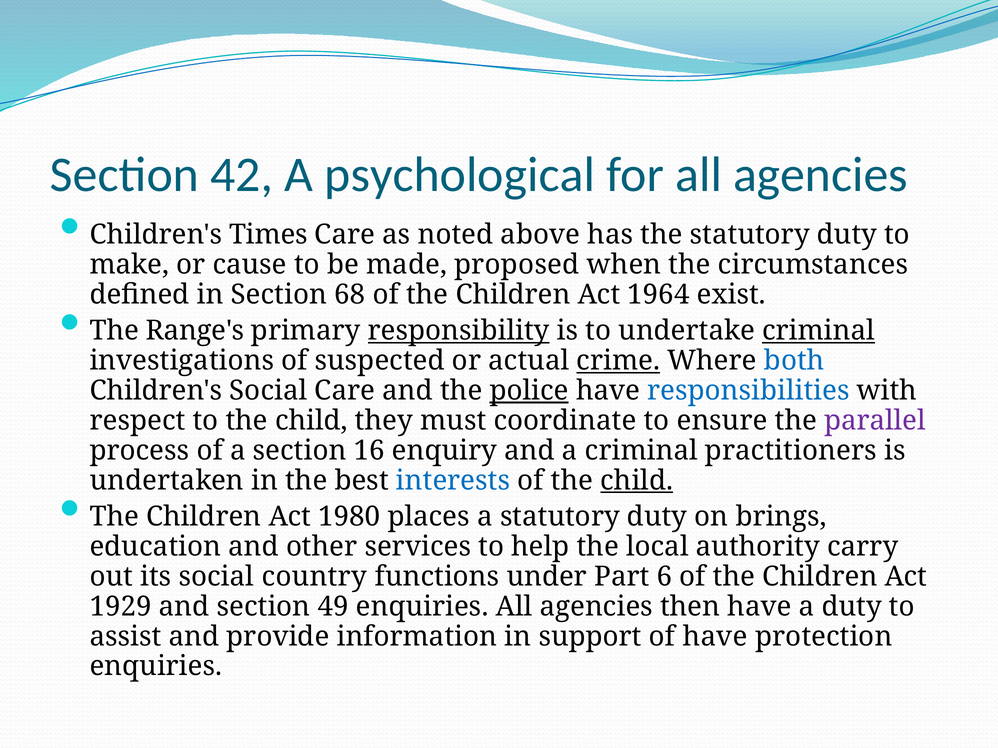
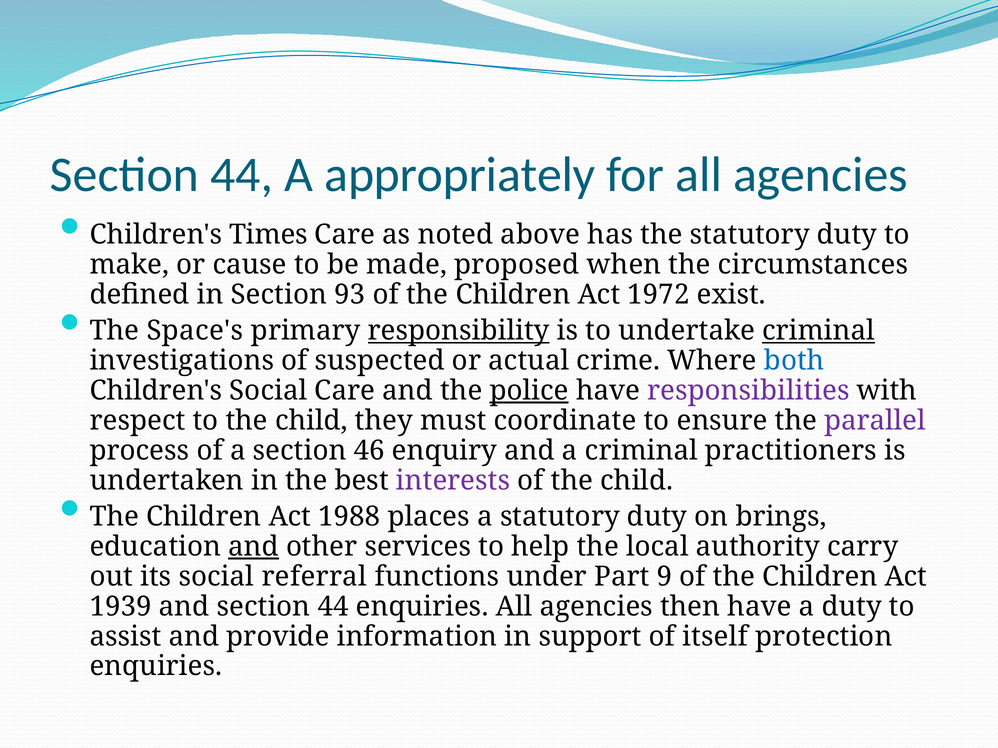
42 at (242, 175): 42 -> 44
psychological: psychological -> appropriately
68: 68 -> 93
1964: 1964 -> 1972
Range's: Range's -> Space's
crime underline: present -> none
responsibilities colour: blue -> purple
16: 16 -> 46
interests colour: blue -> purple
child at (637, 481) underline: present -> none
1980: 1980 -> 1988
and at (253, 547) underline: none -> present
country: country -> referral
6: 6 -> 9
1929: 1929 -> 1939
and section 49: 49 -> 44
of have: have -> itself
